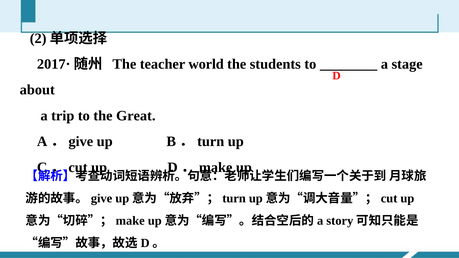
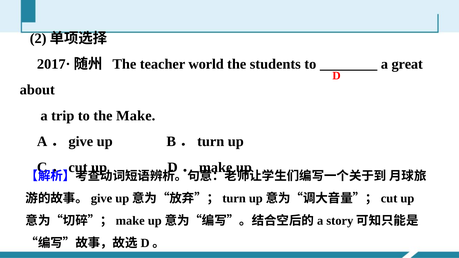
stage: stage -> great
the Great: Great -> Make
